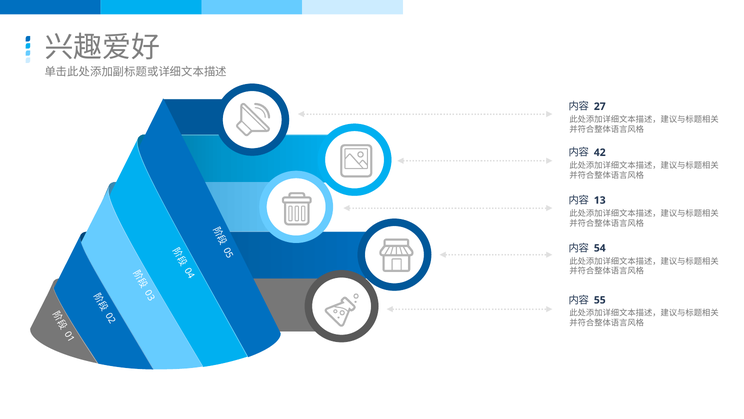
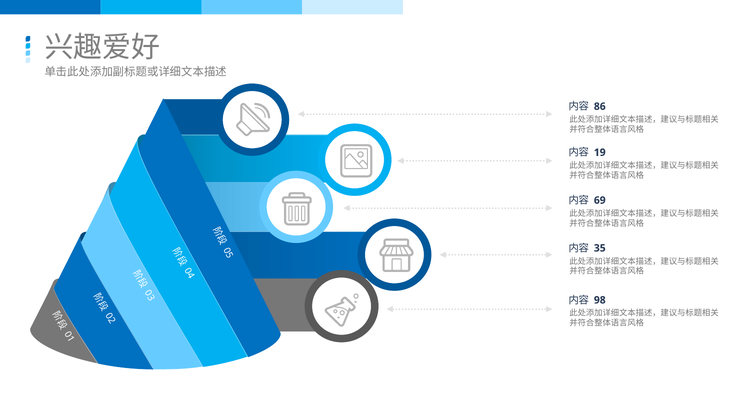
27: 27 -> 86
42: 42 -> 19
13: 13 -> 69
54: 54 -> 35
55: 55 -> 98
